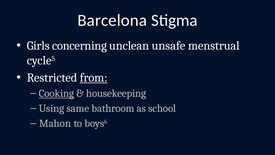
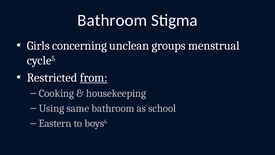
Barcelona at (112, 20): Barcelona -> Bathroom
unsafe: unsafe -> groups
Cooking underline: present -> none
Mahon: Mahon -> Eastern
